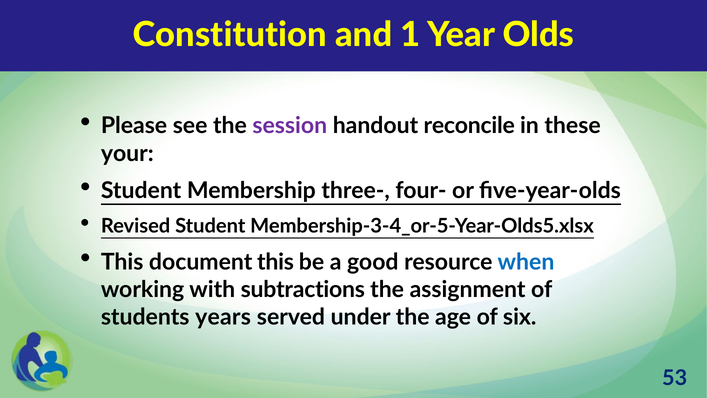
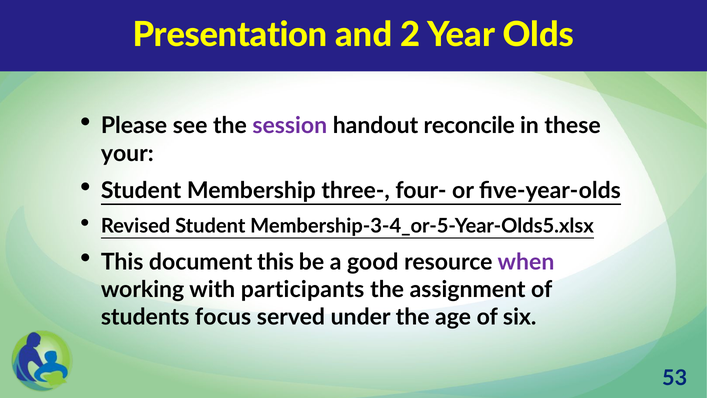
Constitution: Constitution -> Presentation
1: 1 -> 2
when colour: blue -> purple
subtractions: subtractions -> participants
years: years -> focus
